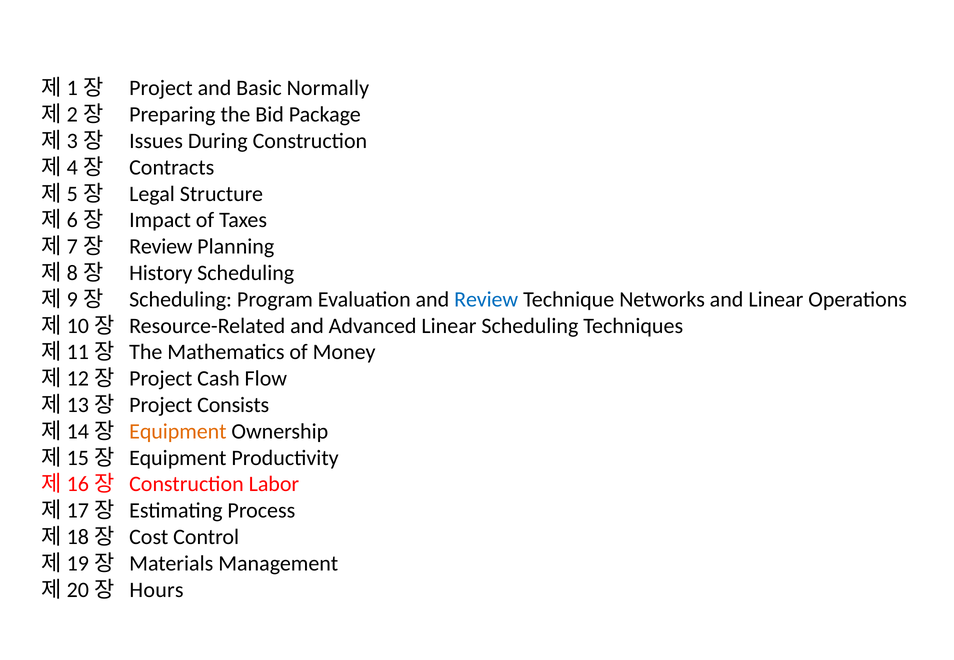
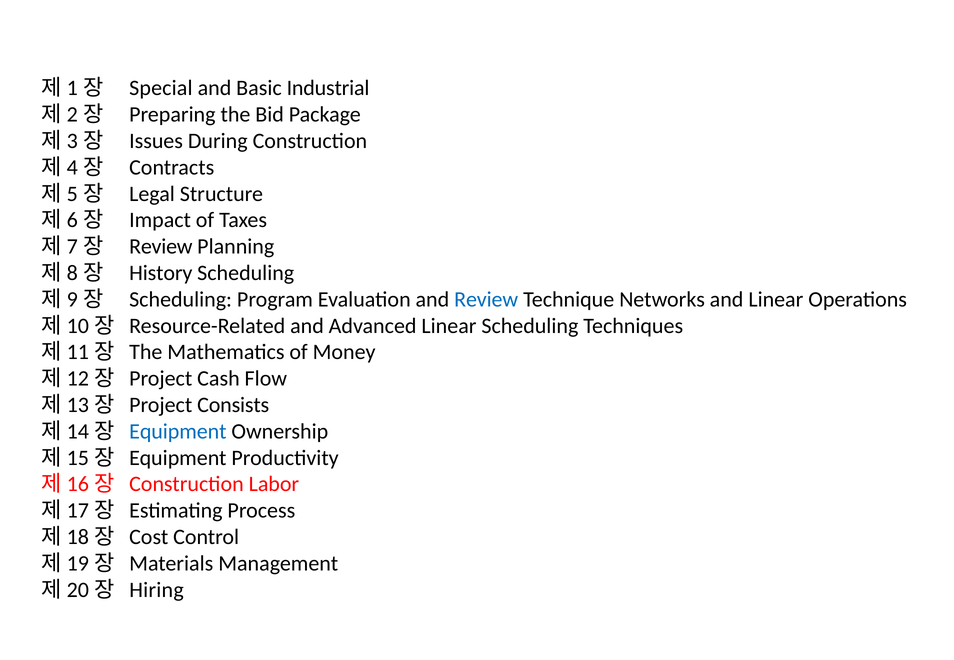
Project at (161, 88): Project -> Special
Normally: Normally -> Industrial
Equipment at (178, 432) colour: orange -> blue
Hours: Hours -> Hiring
